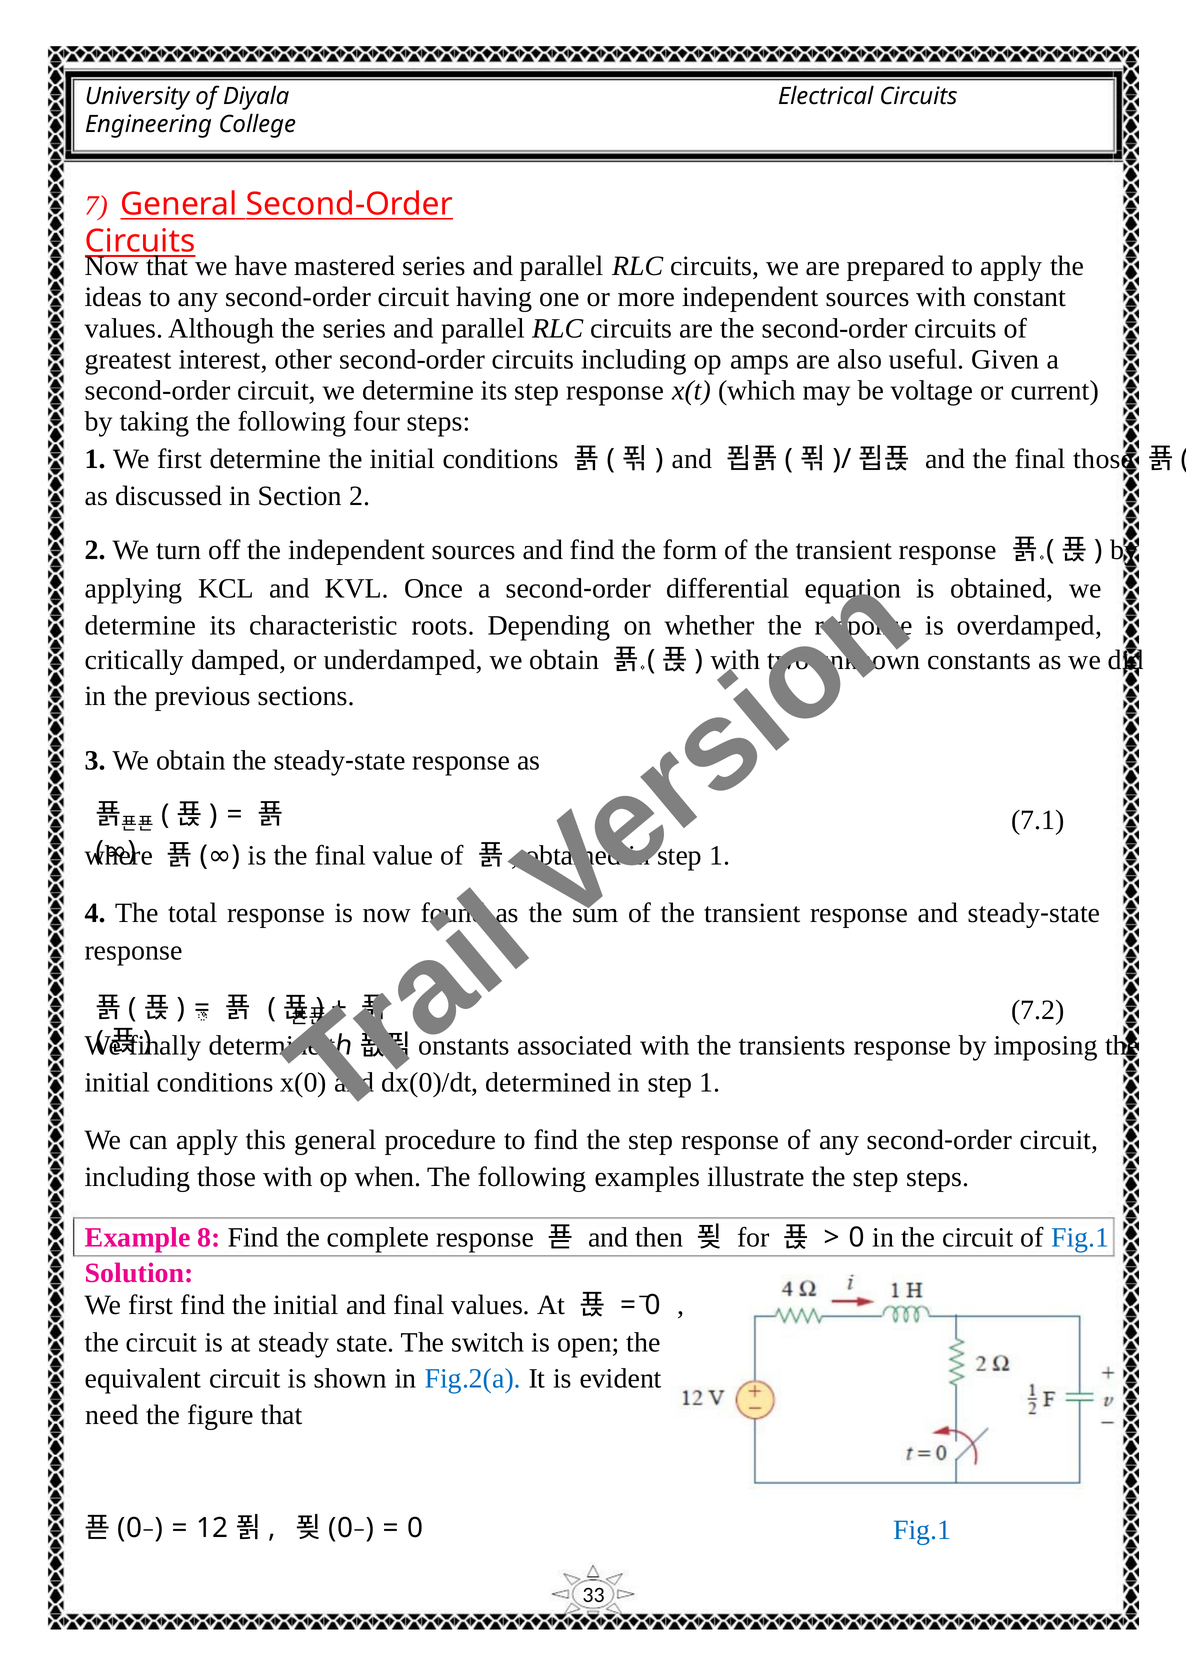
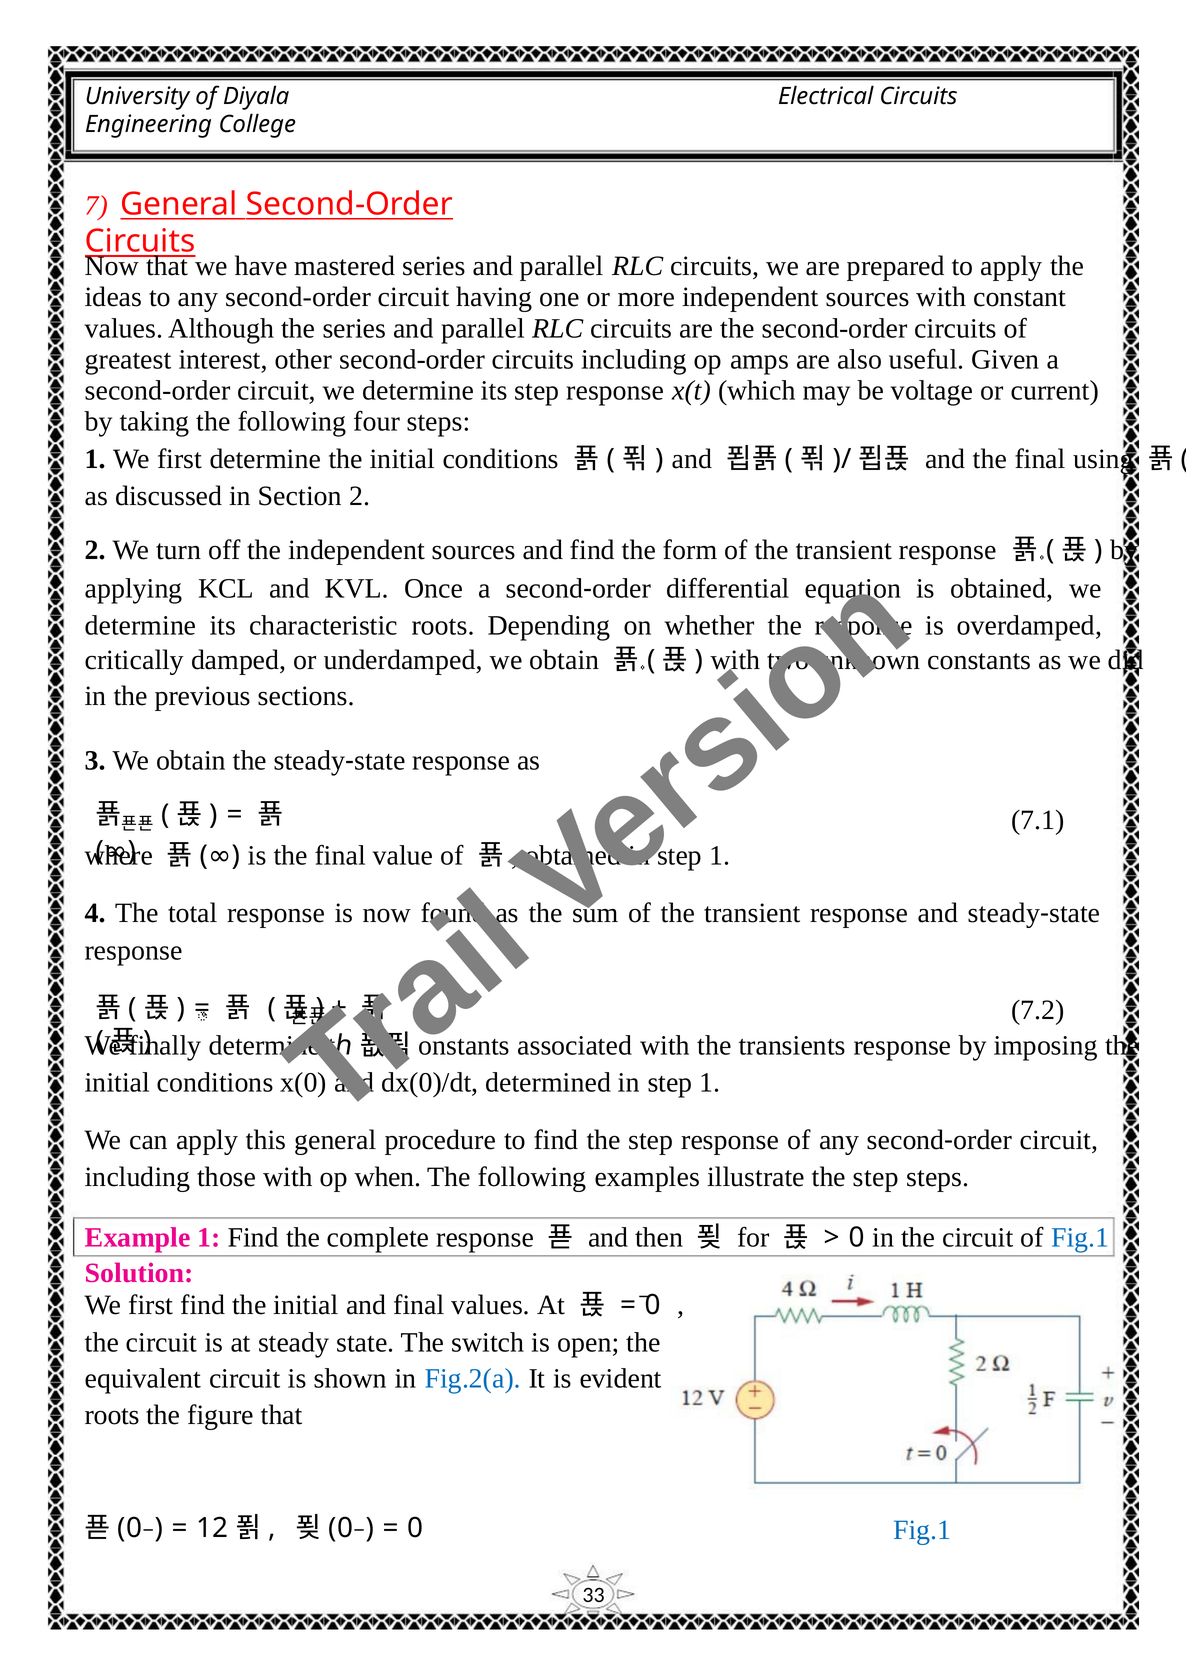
final those: those -> using
Example 8: 8 -> 1
need at (112, 1415): need -> roots
